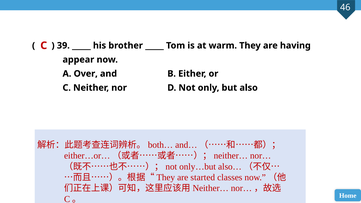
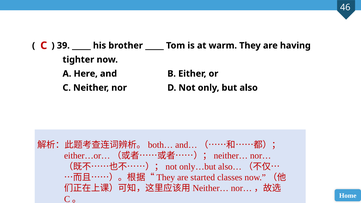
appear: appear -> tighter
Over: Over -> Here
